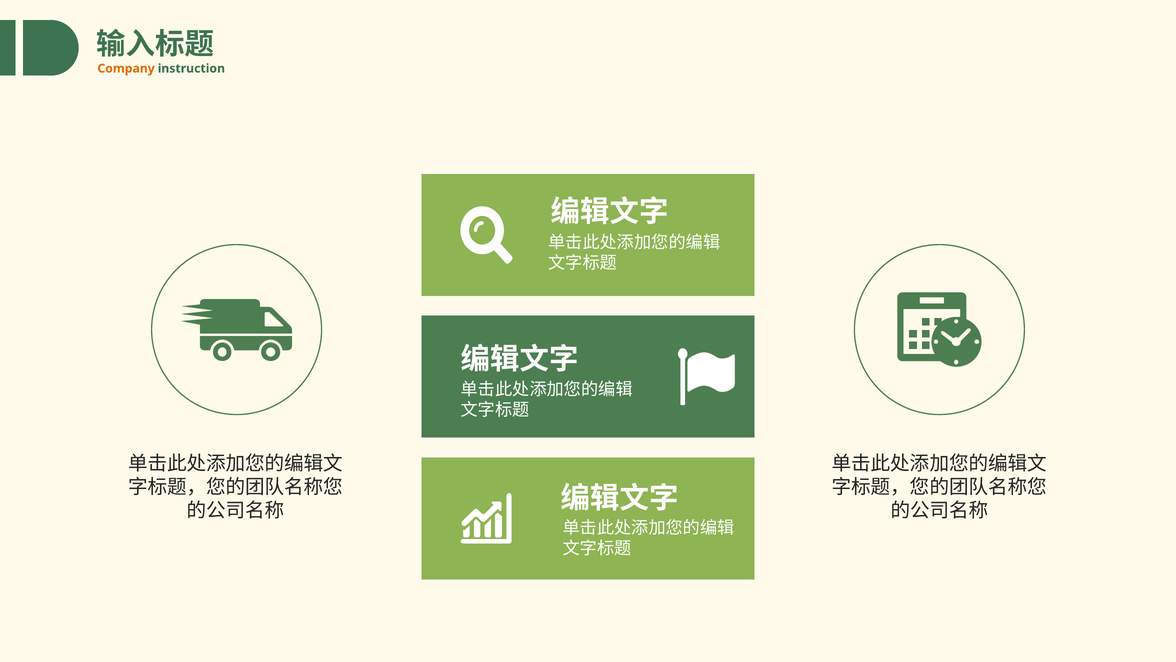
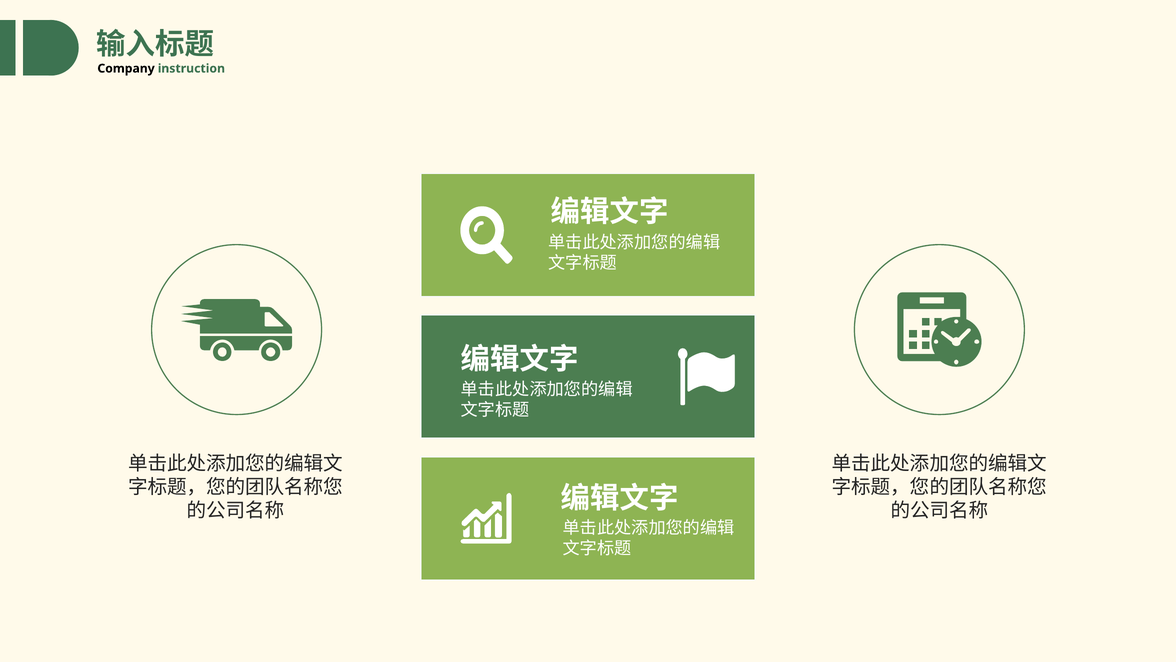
Company colour: orange -> black
